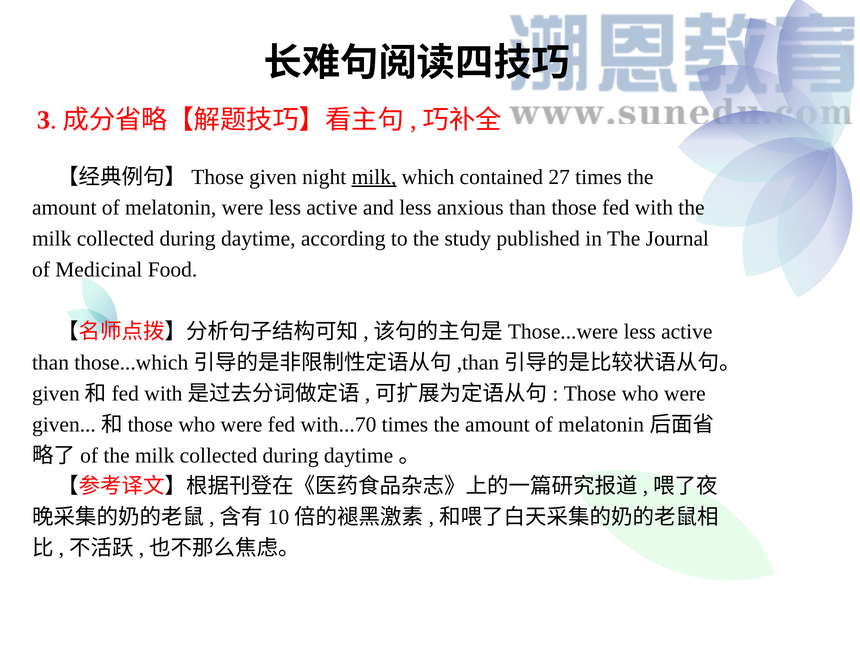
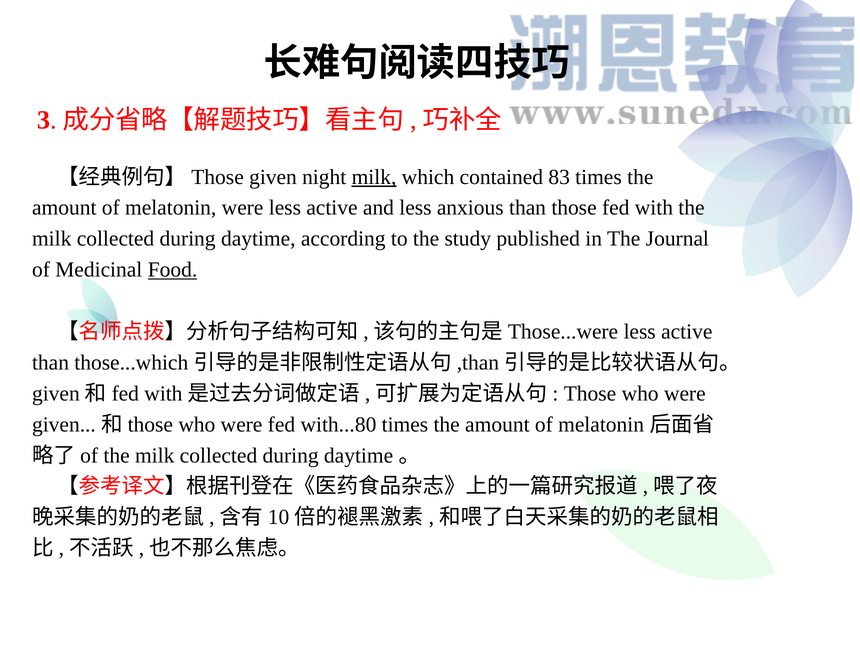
27: 27 -> 83
Food underline: none -> present
with...70: with...70 -> with...80
